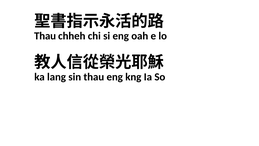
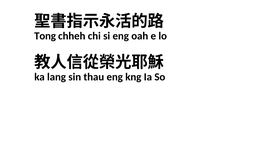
Thau at (45, 36): Thau -> Tong
